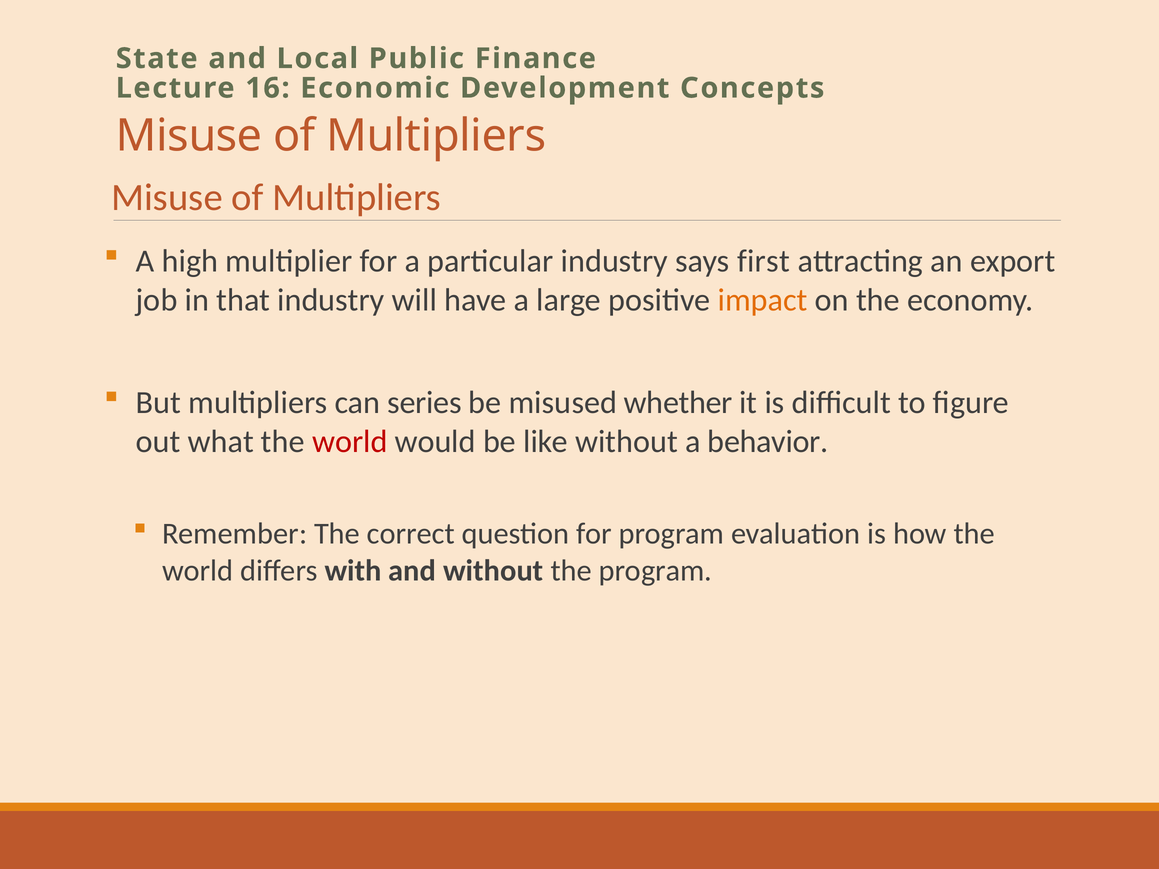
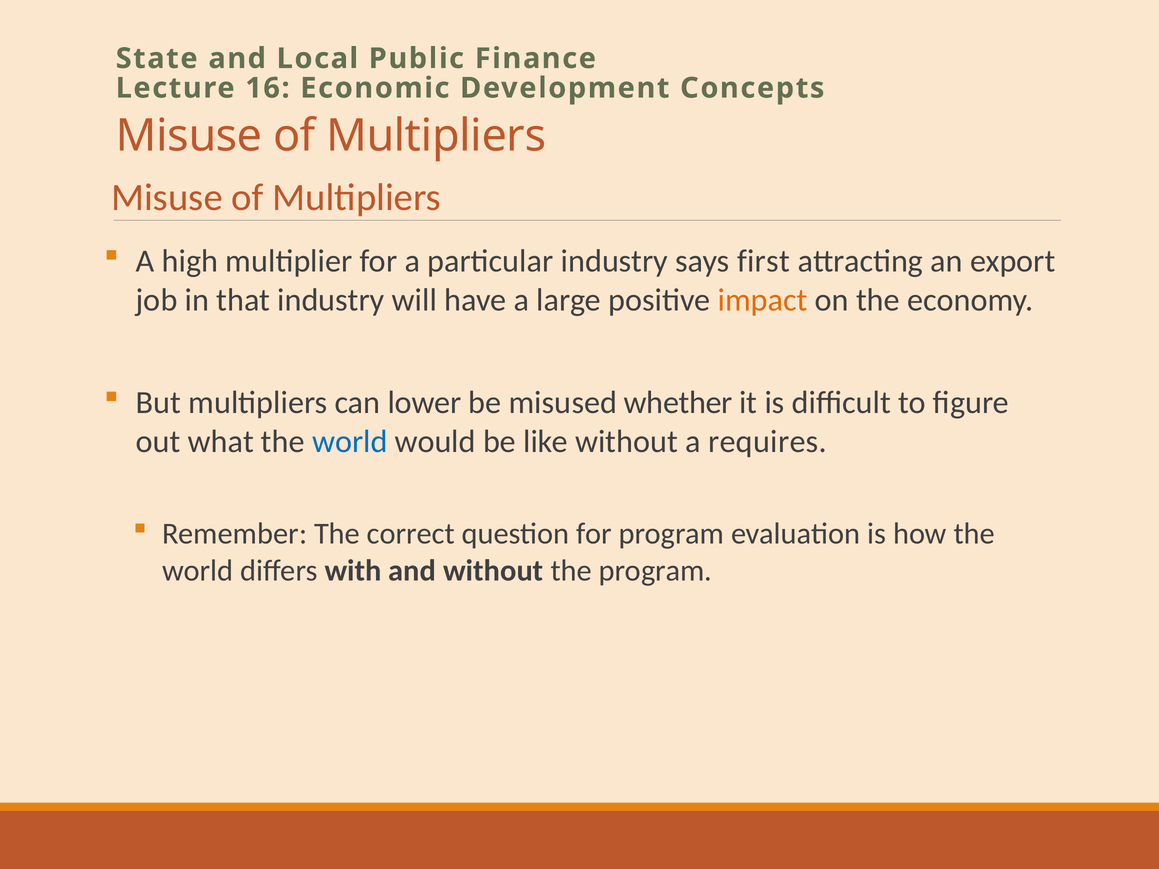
series: series -> lower
world at (350, 442) colour: red -> blue
behavior: behavior -> requires
